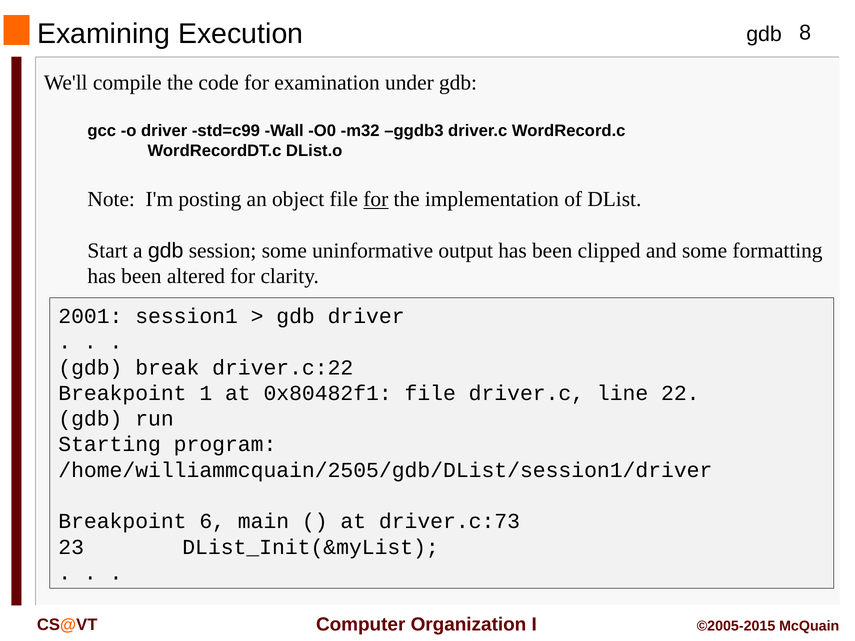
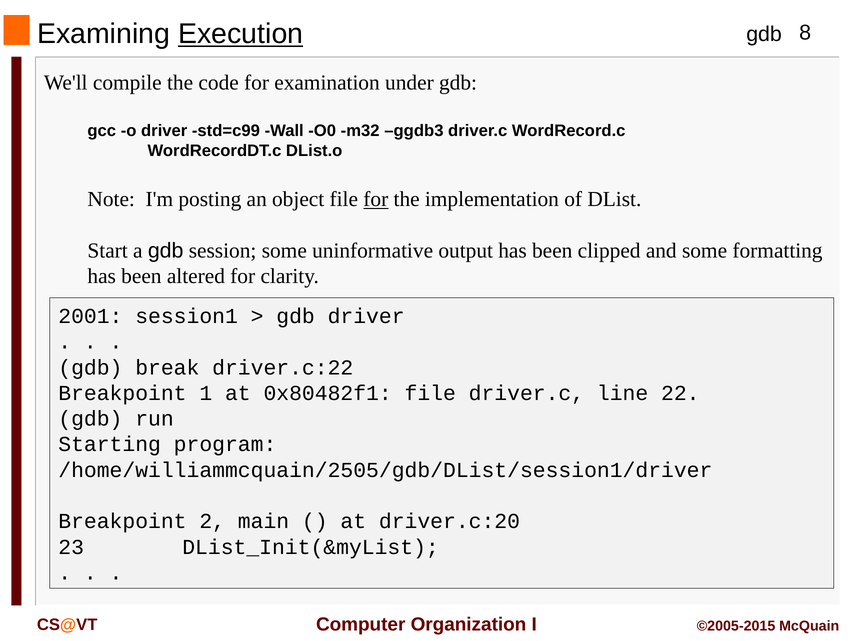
Execution underline: none -> present
6: 6 -> 2
driver.c:73: driver.c:73 -> driver.c:20
